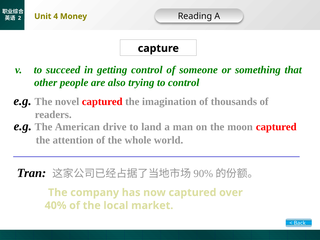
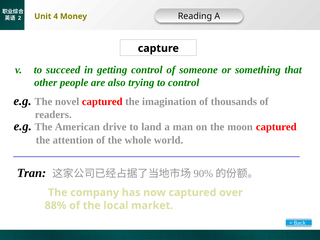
40%: 40% -> 88%
